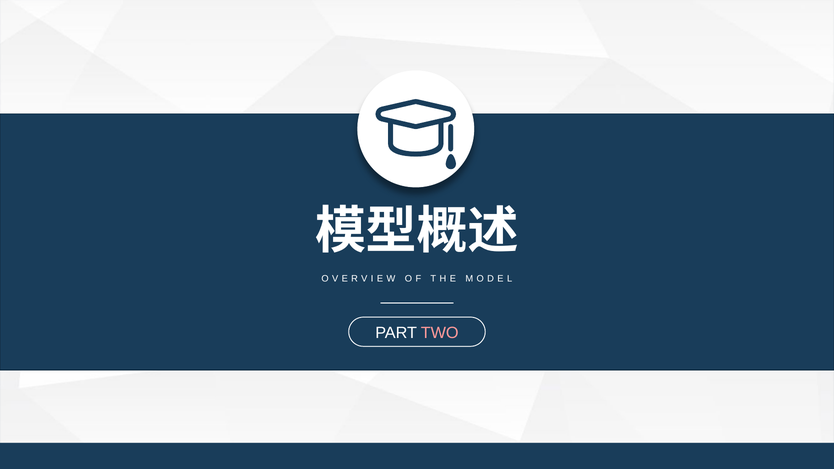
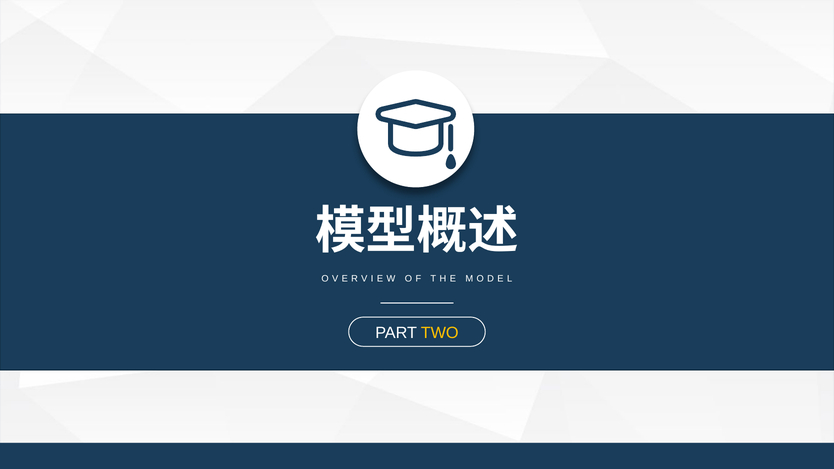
TWO colour: pink -> yellow
